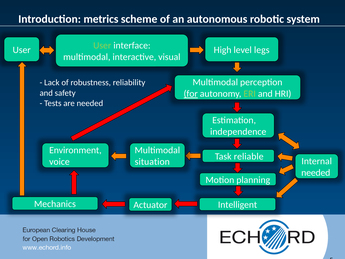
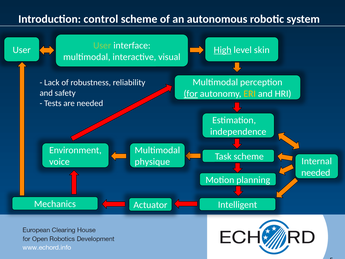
metrics: metrics -> control
High underline: none -> present
legs: legs -> skin
ERI colour: light green -> yellow
Task reliable: reliable -> scheme
situation: situation -> physique
